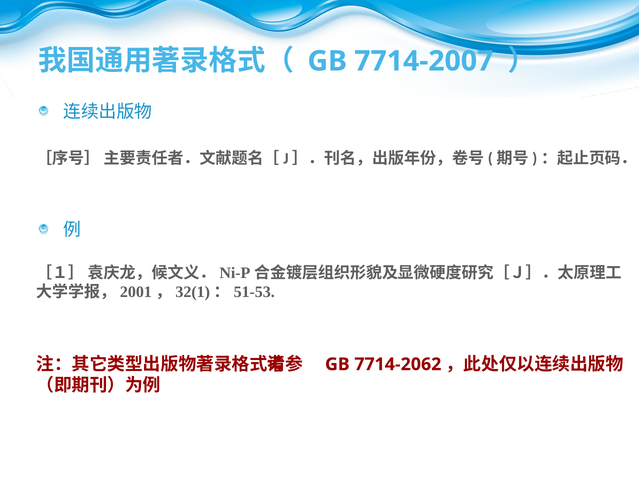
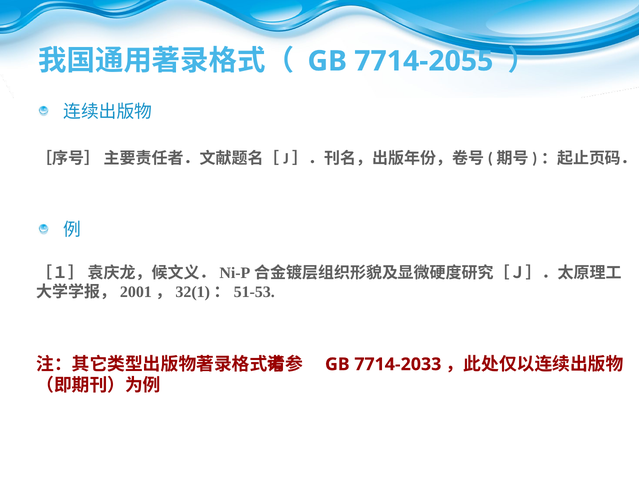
7714-2007: 7714-2007 -> 7714-2055
7714-2062: 7714-2062 -> 7714-2033
